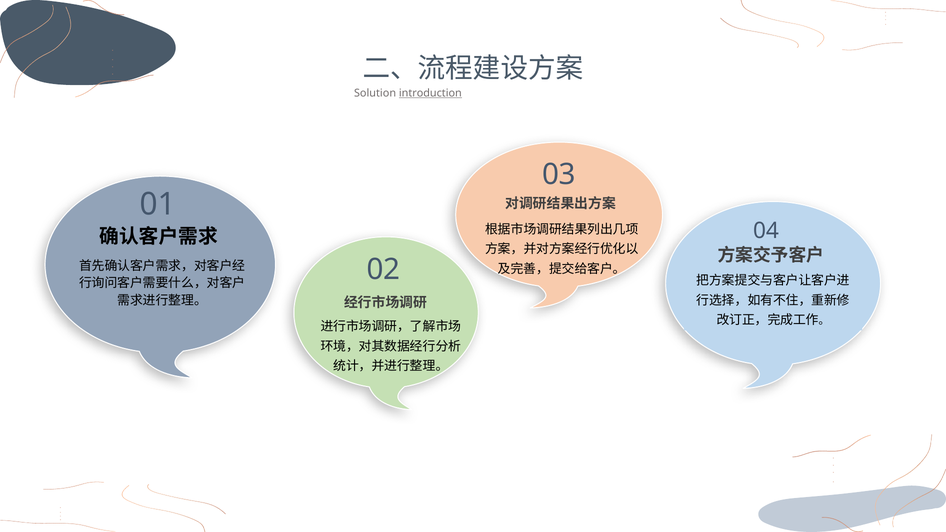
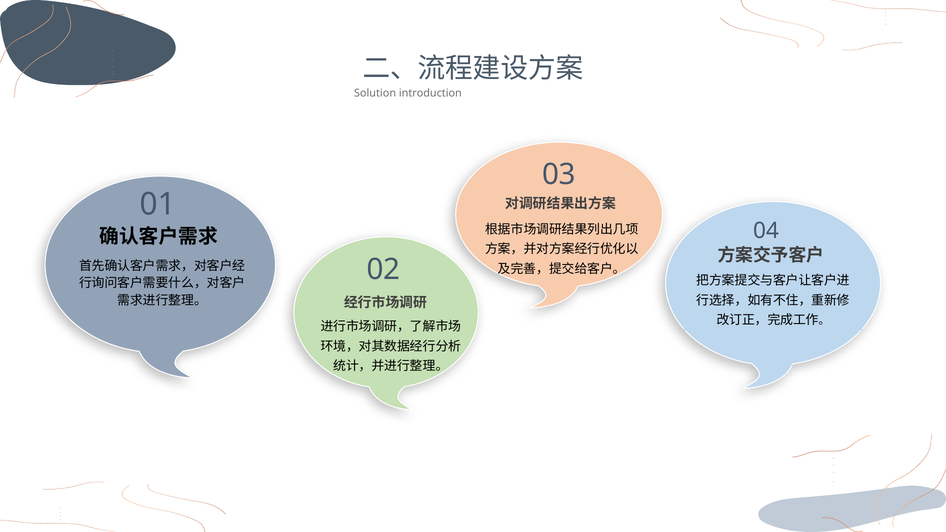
introduction underline: present -> none
